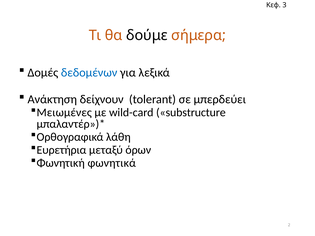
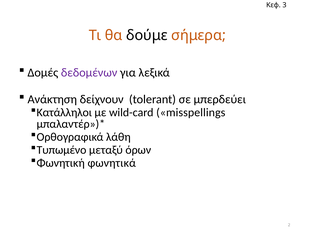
δεδομένων colour: blue -> purple
Μειωμένες: Μειωμένες -> Κατάλληλοι
substructure: substructure -> misspellings
Ευρετήρια: Ευρετήρια -> Τυπωμένο
